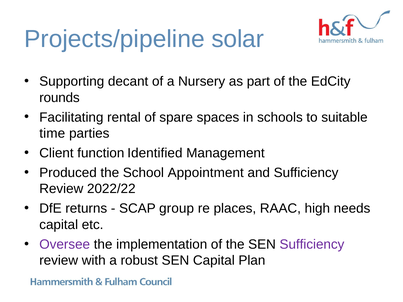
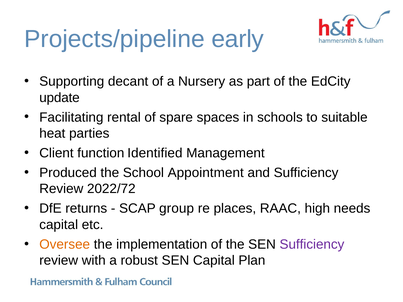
solar: solar -> early
rounds: rounds -> update
time: time -> heat
2022/22: 2022/22 -> 2022/72
Oversee colour: purple -> orange
